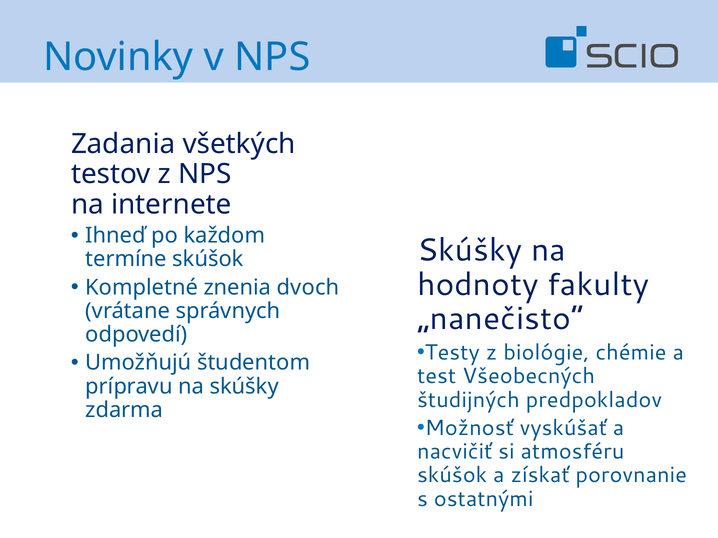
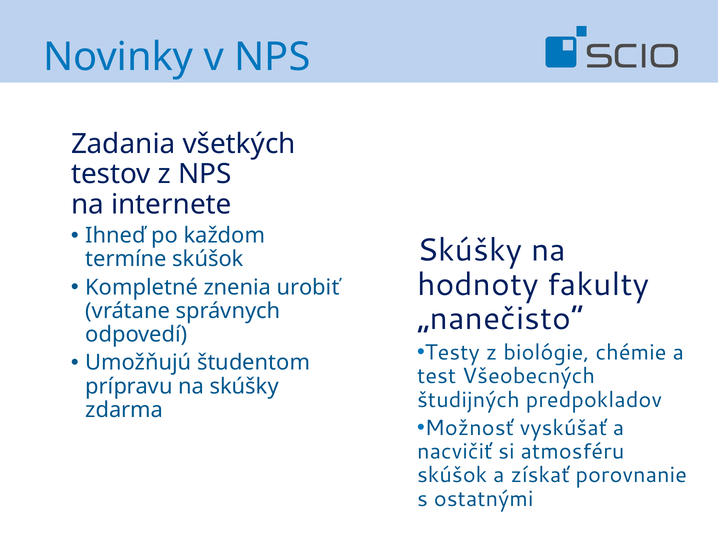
dvoch: dvoch -> urobiť
